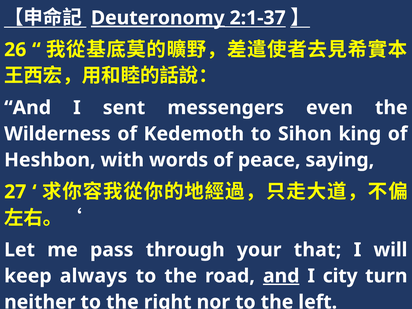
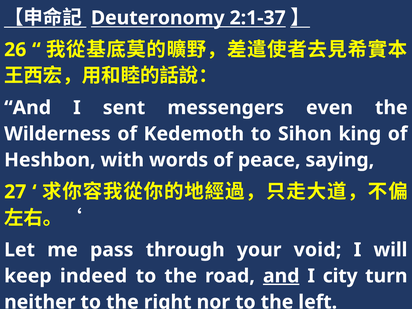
Deuteronomy underline: present -> none
that: that -> void
always: always -> indeed
